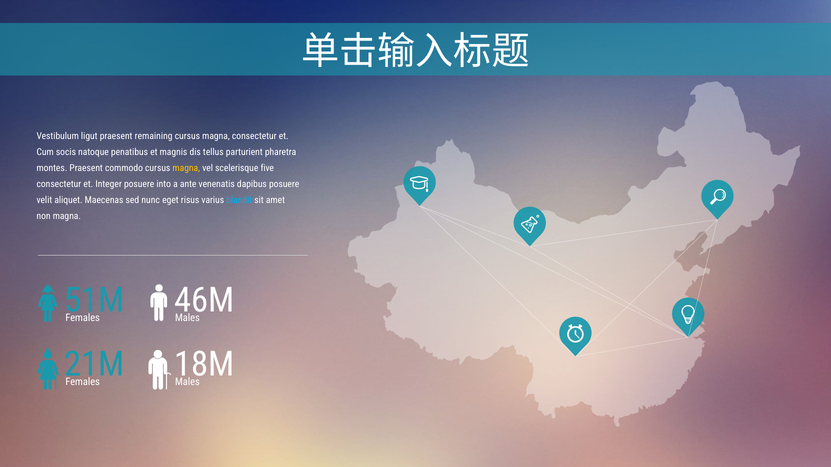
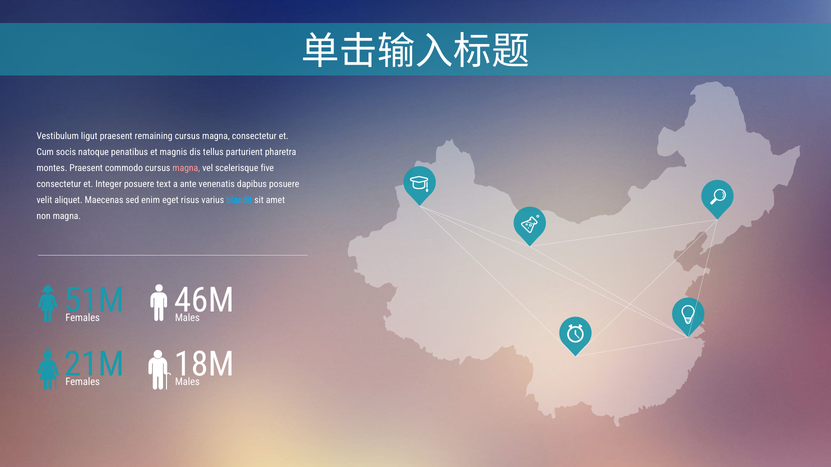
magna at (186, 168) colour: yellow -> pink
into: into -> text
nunc: nunc -> enim
